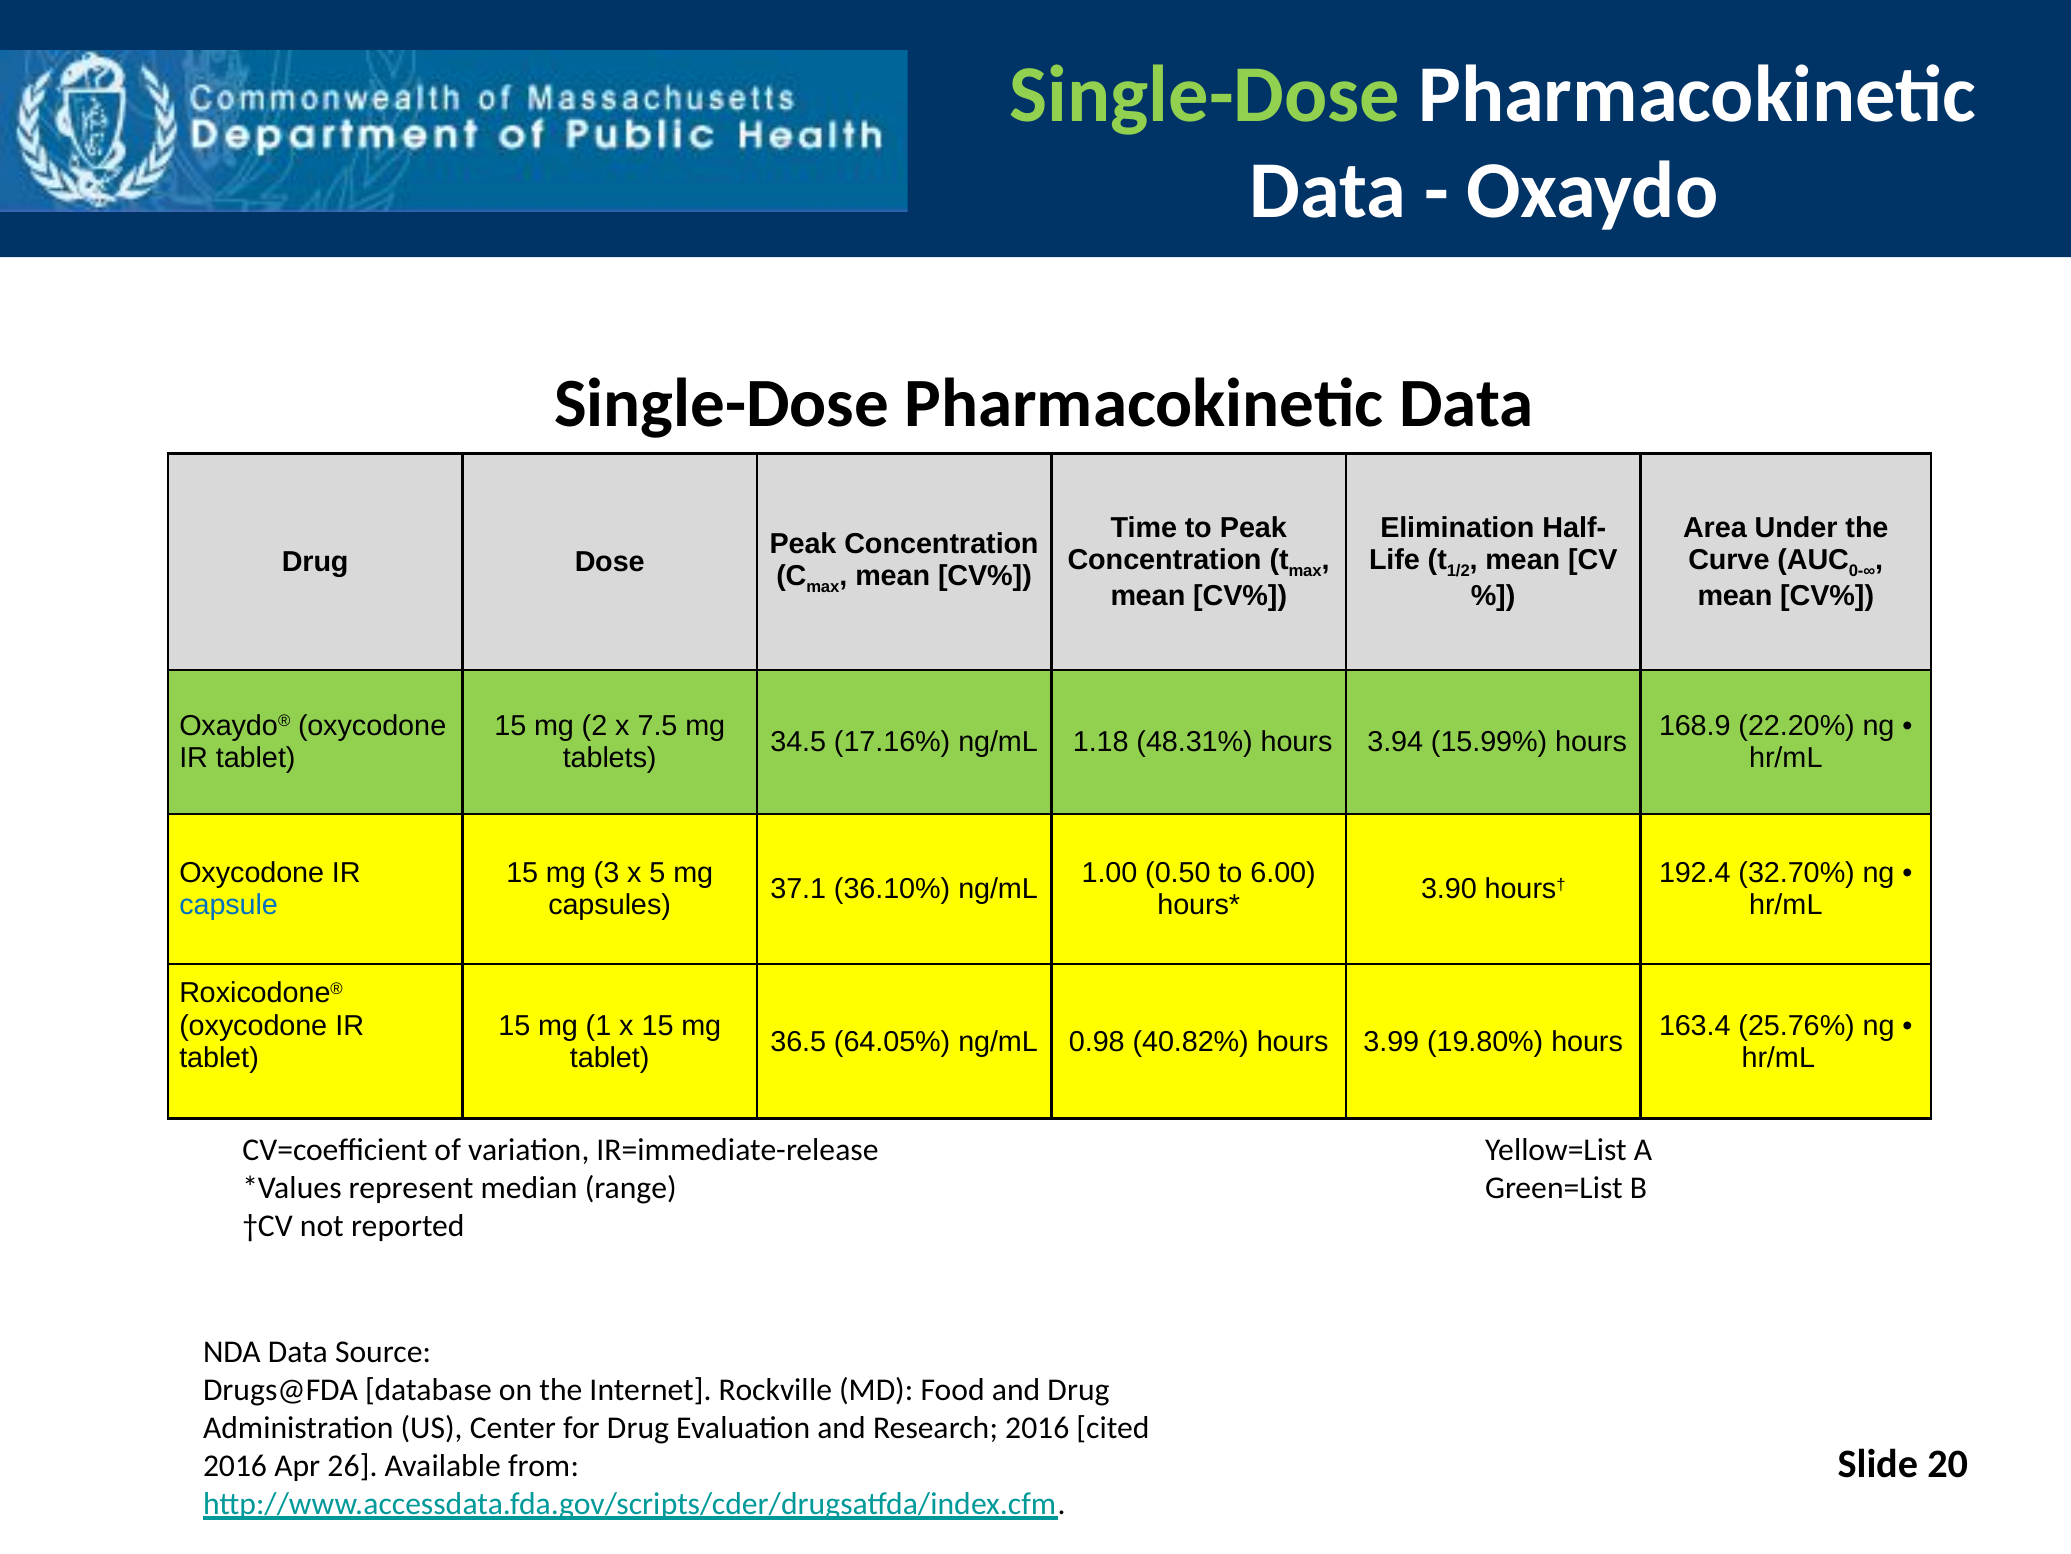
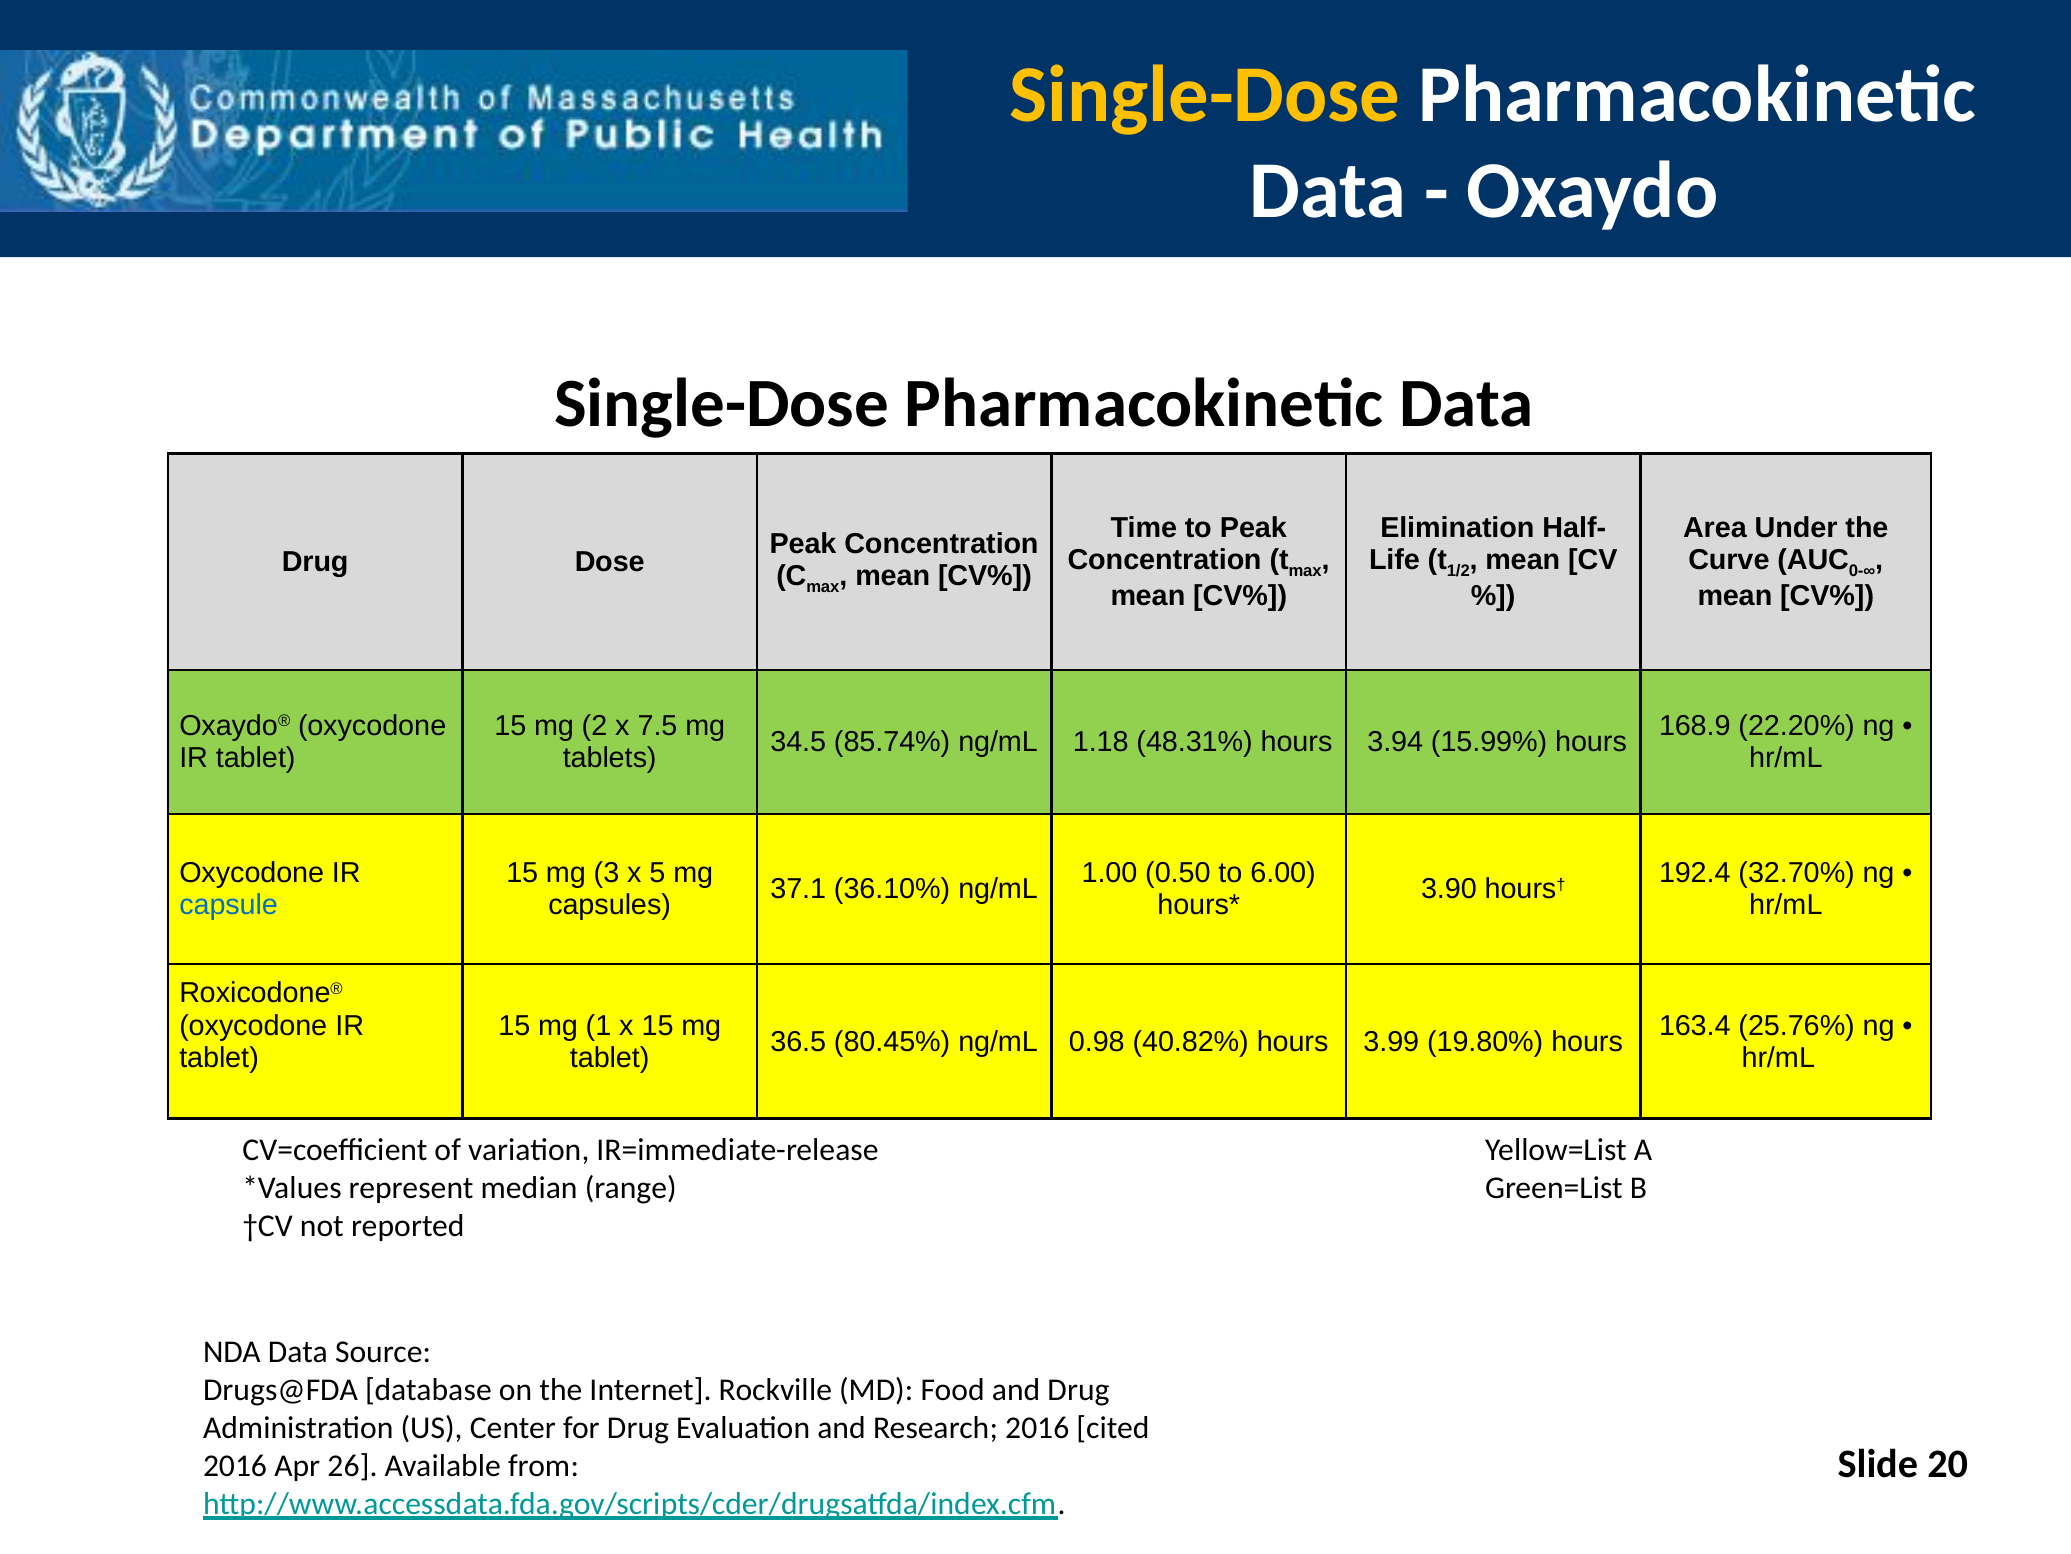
Single-Dose at (1205, 95) colour: light green -> yellow
17.16%: 17.16% -> 85.74%
64.05%: 64.05% -> 80.45%
